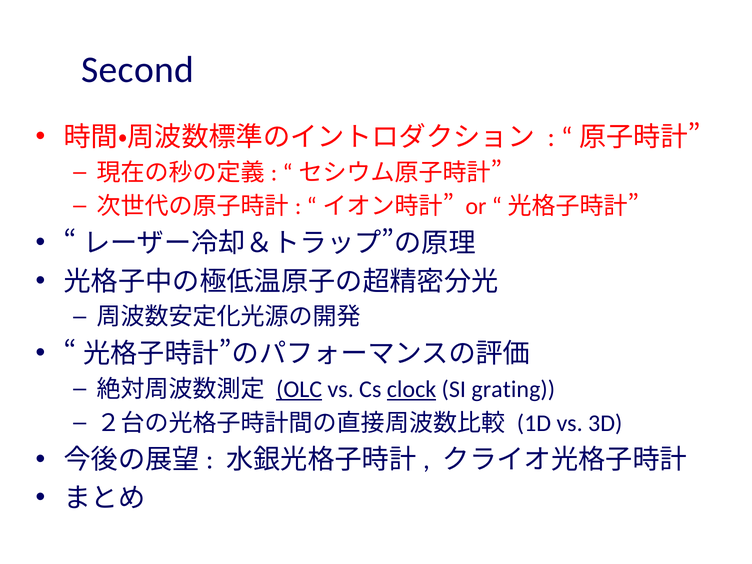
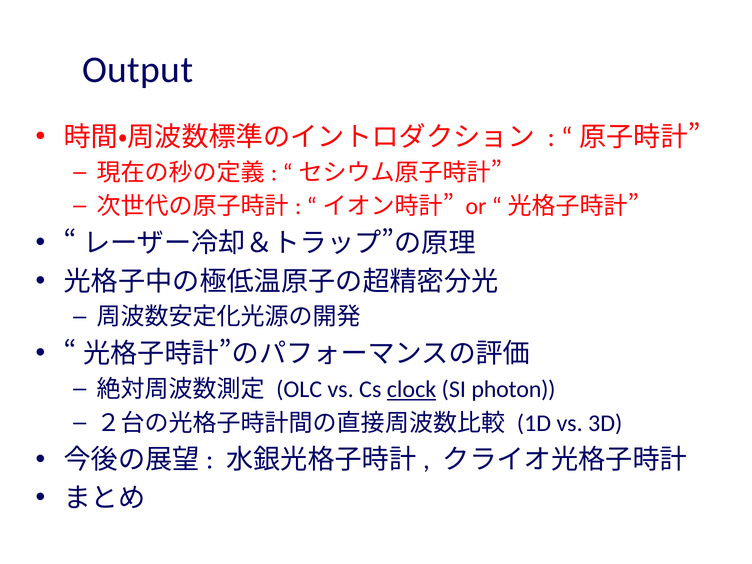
Second: Second -> Output
OLC underline: present -> none
grating: grating -> photon
